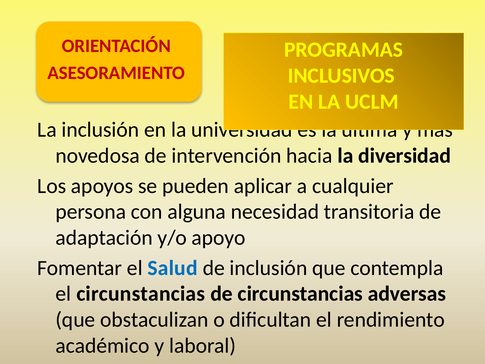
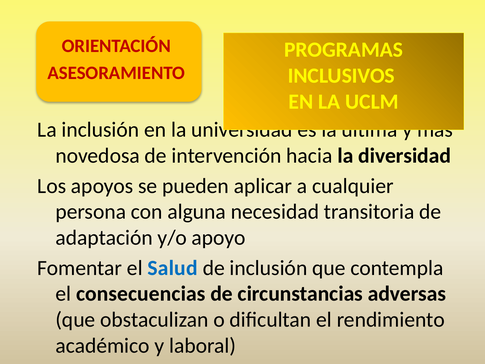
el circunstancias: circunstancias -> consecuencias
